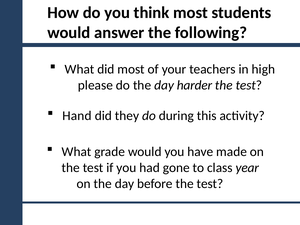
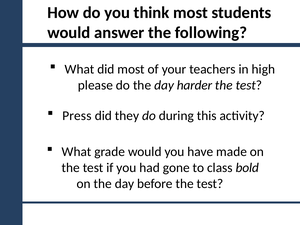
Hand: Hand -> Press
year: year -> bold
